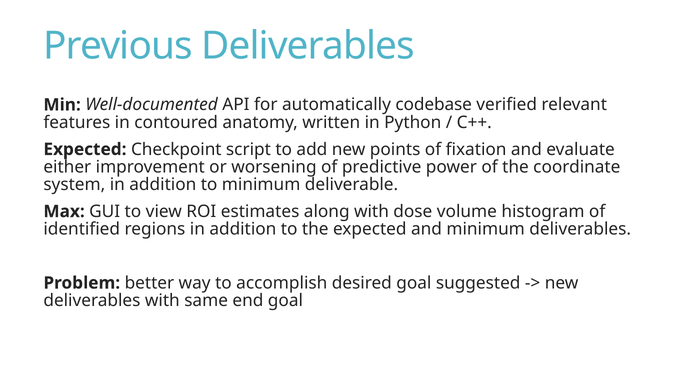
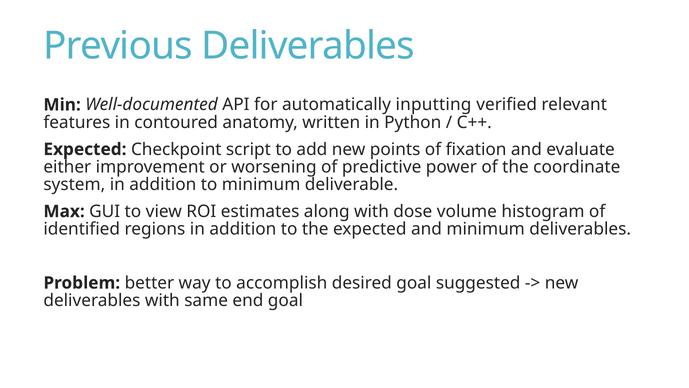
codebase: codebase -> inputting
